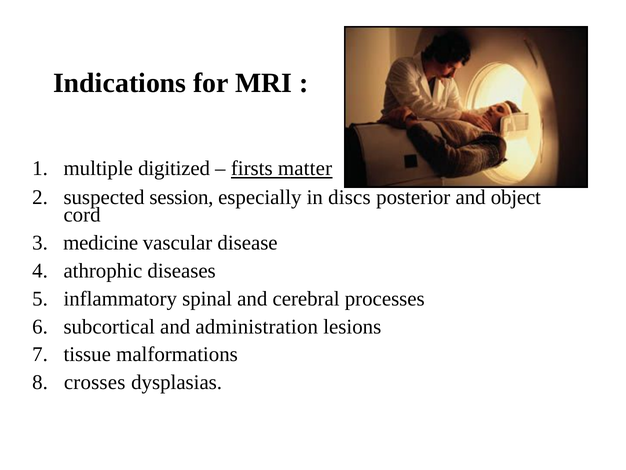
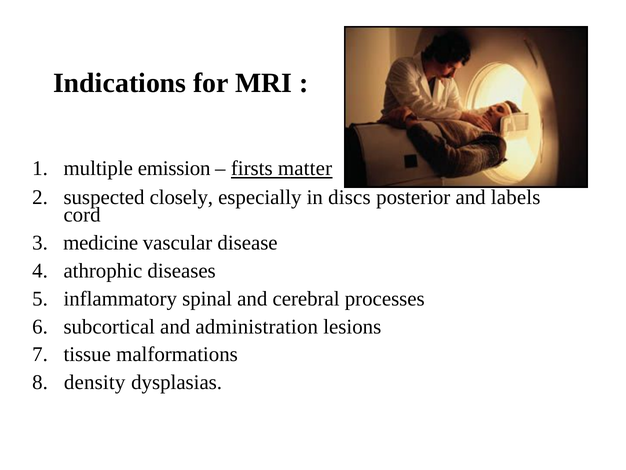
digitized: digitized -> emission
session: session -> closely
object: object -> labels
crosses: crosses -> density
